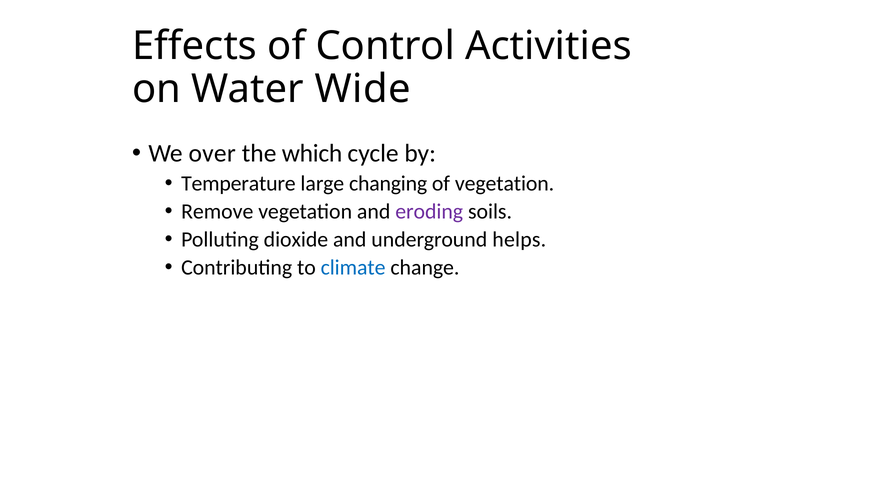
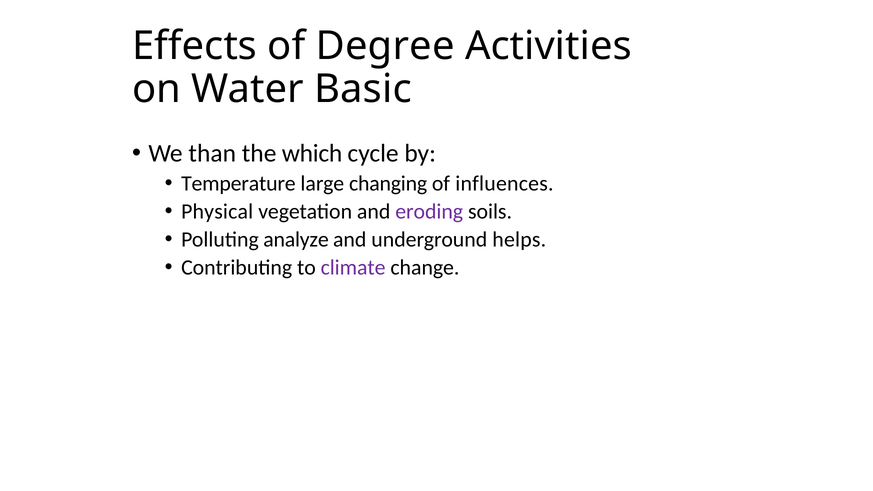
Control: Control -> Degree
Wide: Wide -> Basic
over: over -> than
of vegetation: vegetation -> influences
Remove: Remove -> Physical
dioxide: dioxide -> analyze
climate colour: blue -> purple
